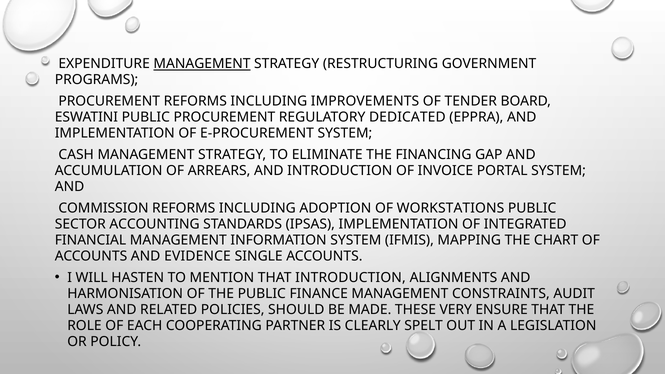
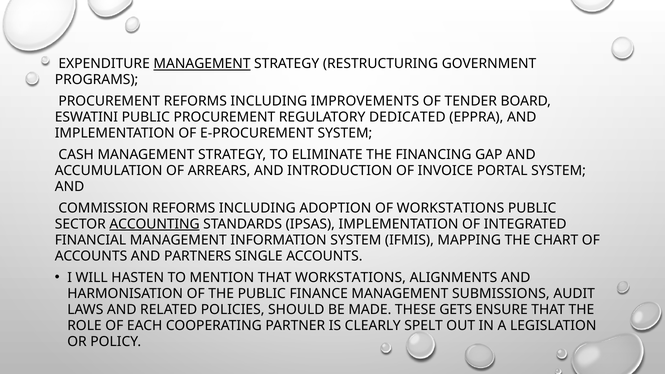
ACCOUNTING underline: none -> present
EVIDENCE: EVIDENCE -> PARTNERS
THAT INTRODUCTION: INTRODUCTION -> WORKSTATIONS
CONSTRAINTS: CONSTRAINTS -> SUBMISSIONS
VERY: VERY -> GETS
